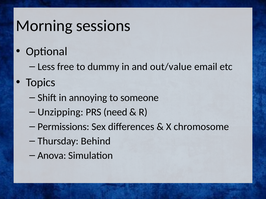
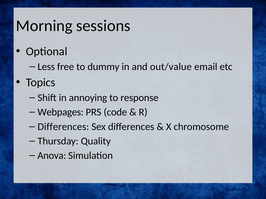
someone: someone -> response
Unzipping: Unzipping -> Webpages
need: need -> code
Permissions at (63, 127): Permissions -> Differences
Behind: Behind -> Quality
